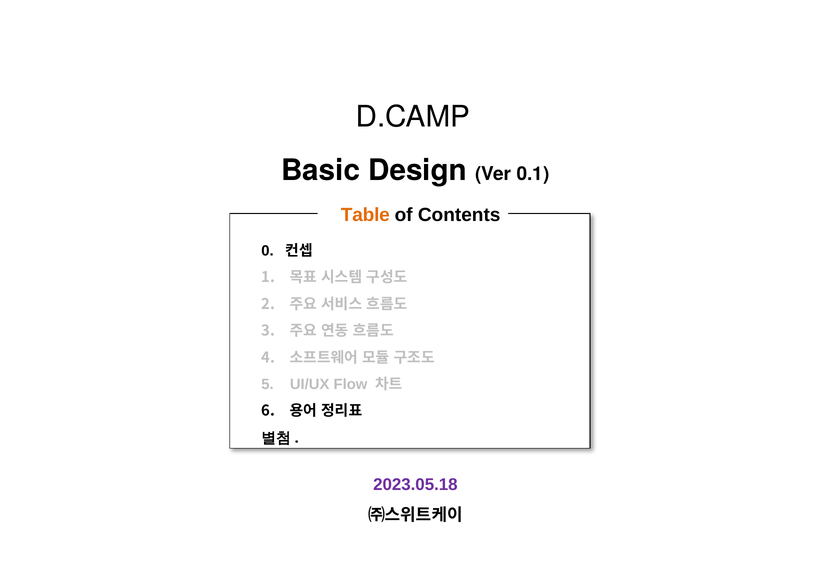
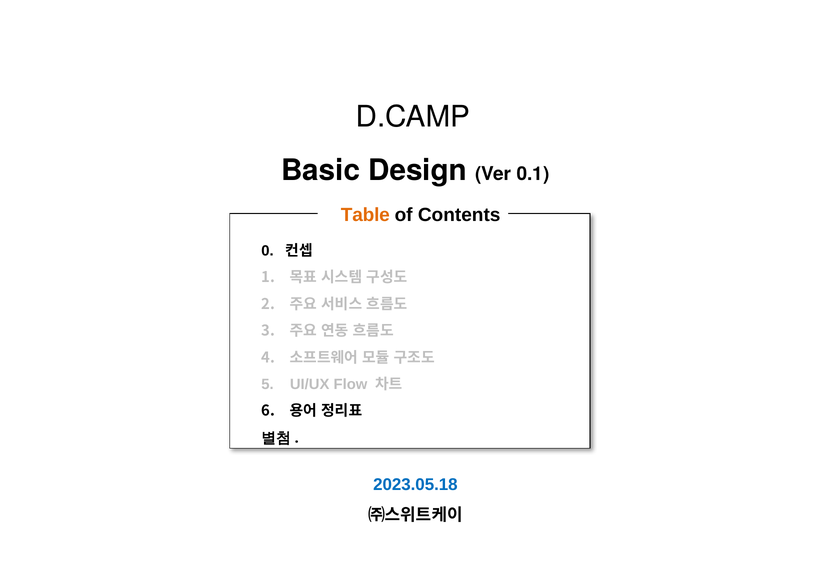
2023.05.18 colour: purple -> blue
